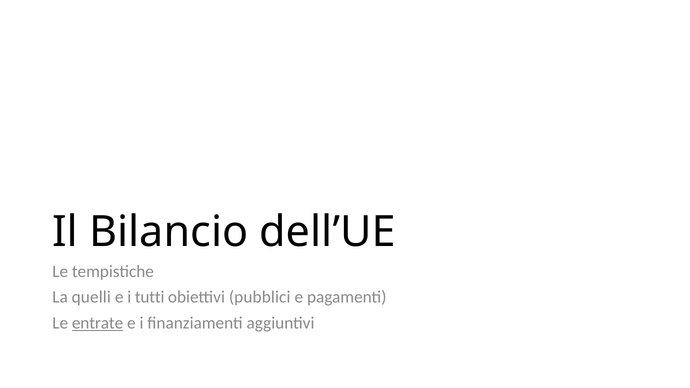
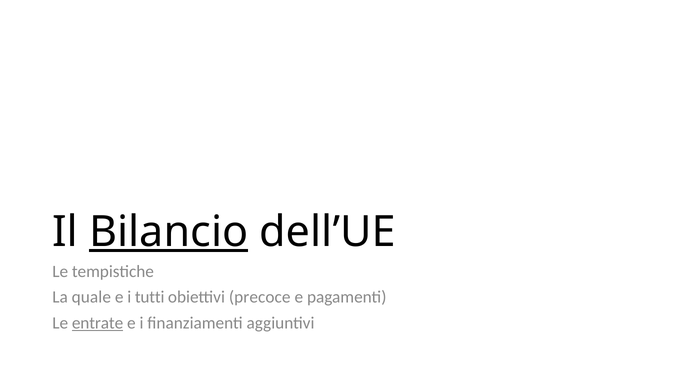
Bilancio underline: none -> present
quelli: quelli -> quale
pubblici: pubblici -> precoce
